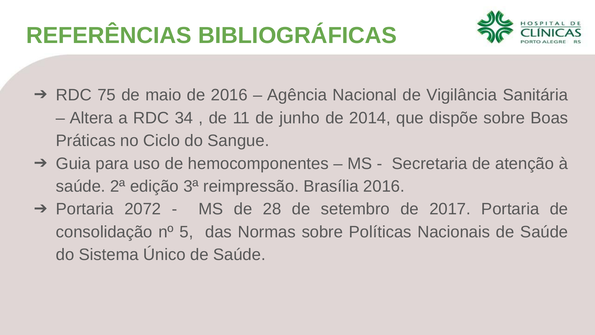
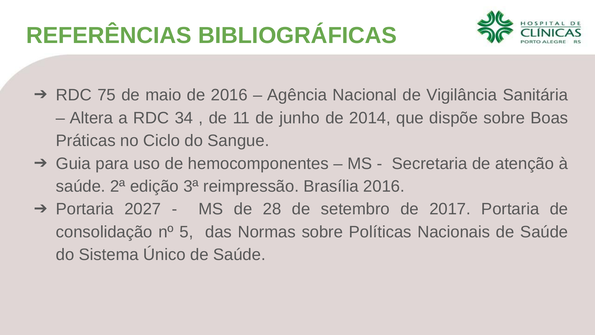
2072: 2072 -> 2027
